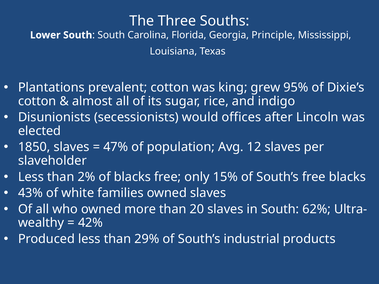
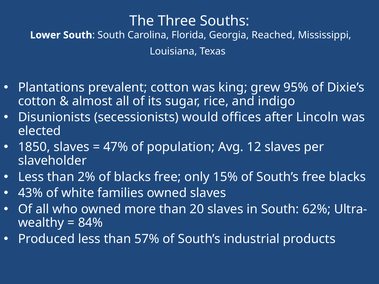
Principle: Principle -> Reached
42%: 42% -> 84%
29%: 29% -> 57%
